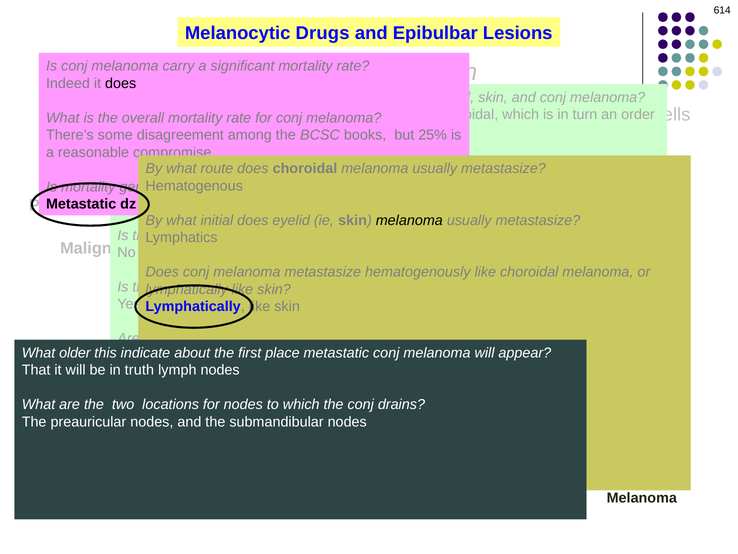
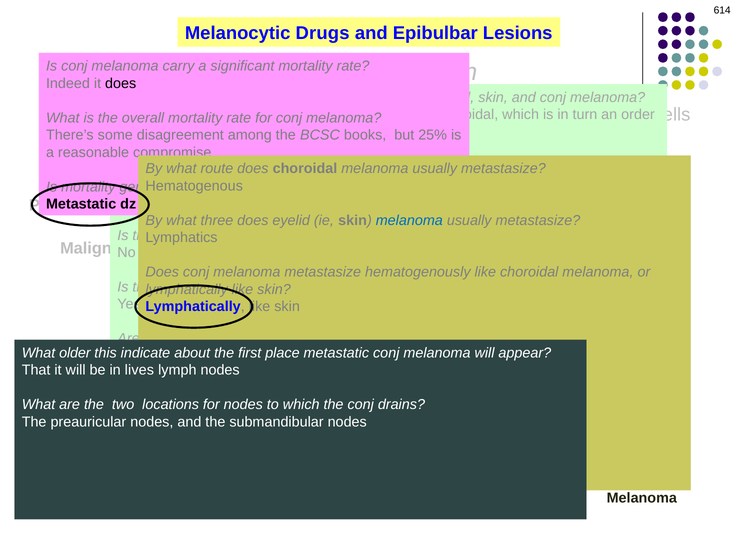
what initial: initial -> three
melanoma at (409, 220) colour: black -> blue
truth: truth -> lives
